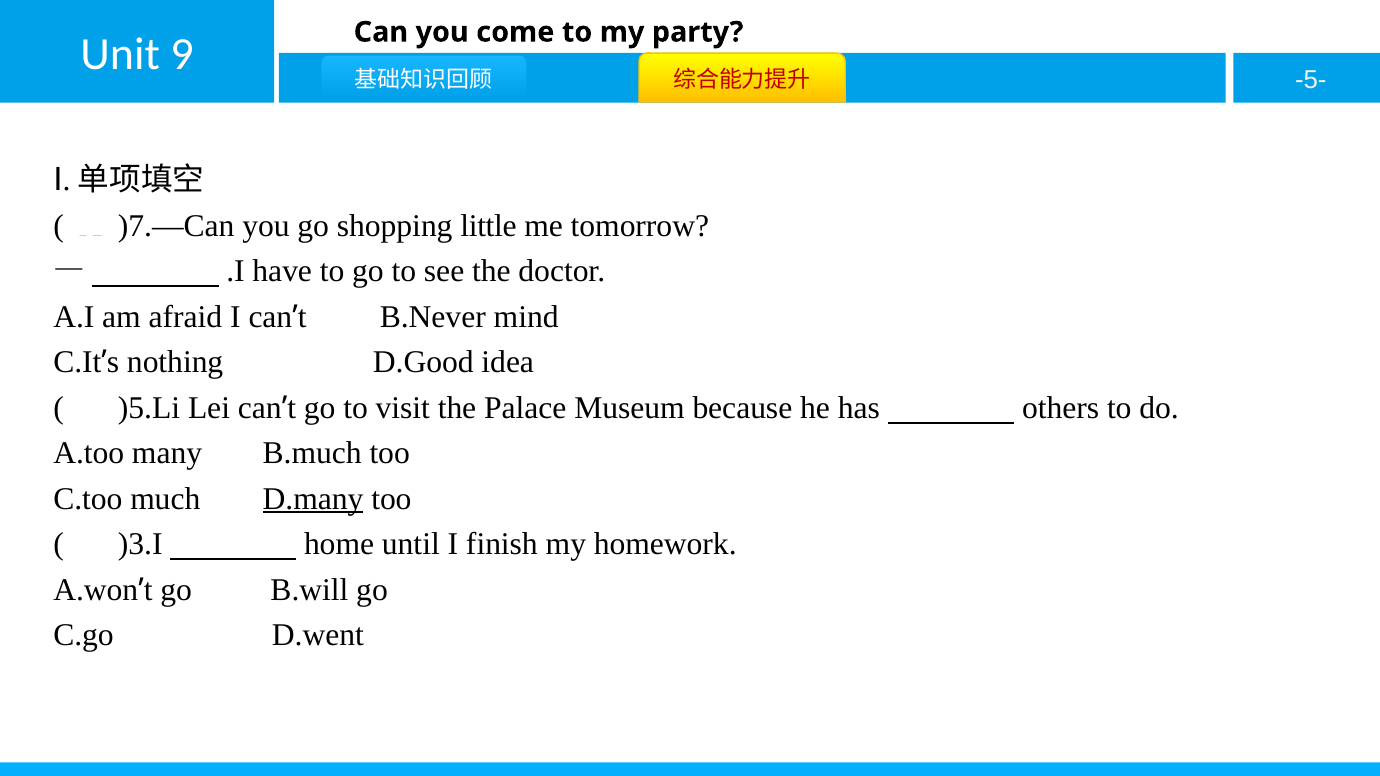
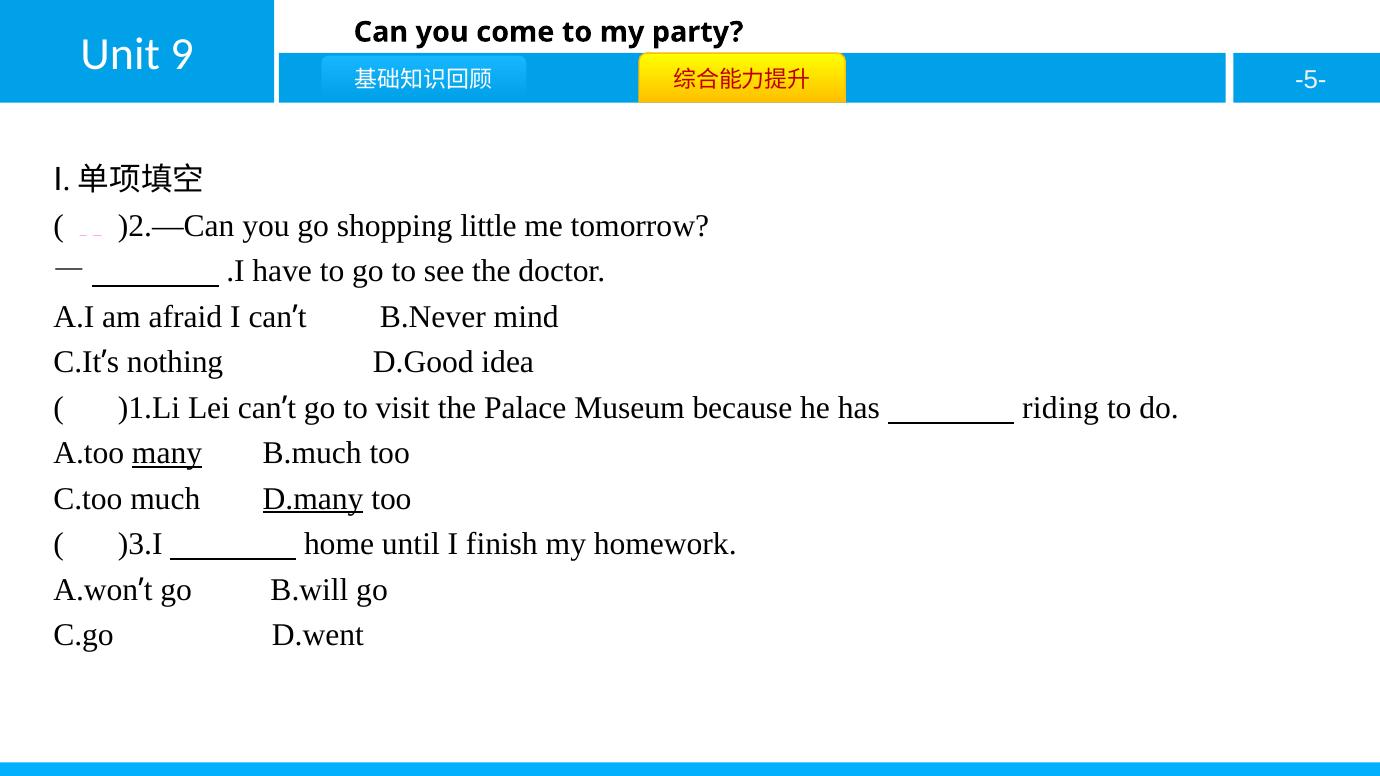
)7.—Can: )7.—Can -> )2.—Can
)5.Li: )5.Li -> )1.Li
others: others -> riding
many underline: none -> present
